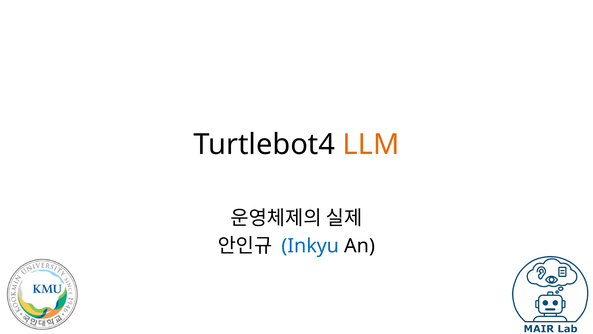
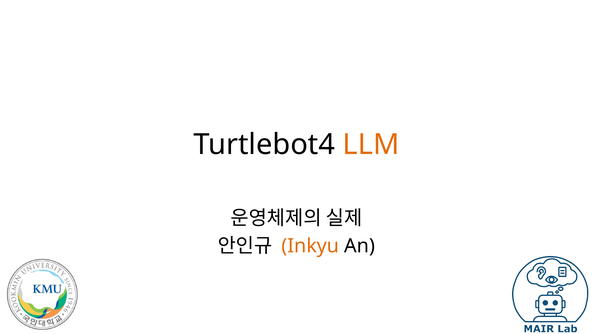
Inkyu colour: blue -> orange
